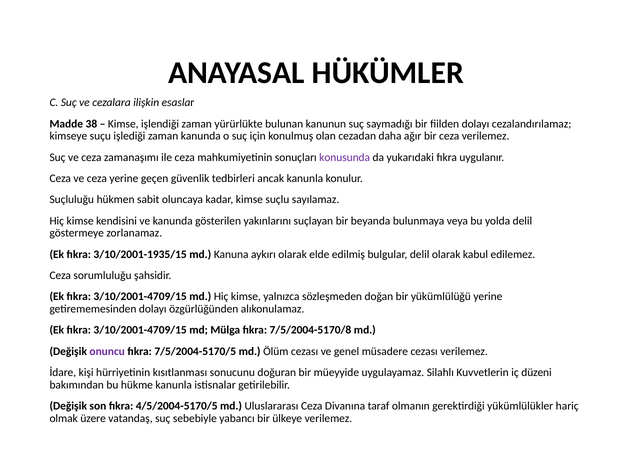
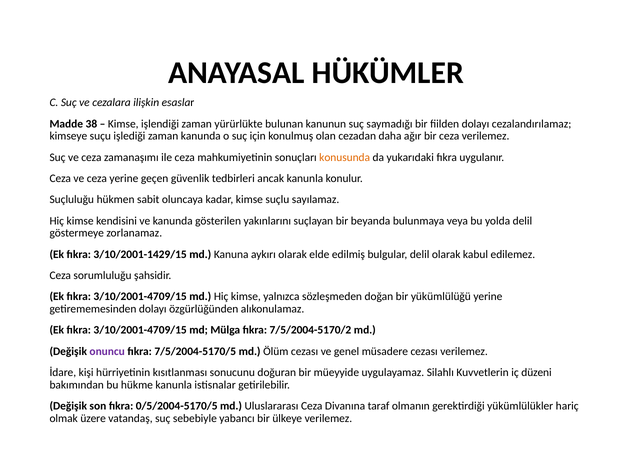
konusunda colour: purple -> orange
3/10/2001-1935/15: 3/10/2001-1935/15 -> 3/10/2001-1429/15
7/5/2004-5170/8: 7/5/2004-5170/8 -> 7/5/2004-5170/2
4/5/2004-5170/5: 4/5/2004-5170/5 -> 0/5/2004-5170/5
